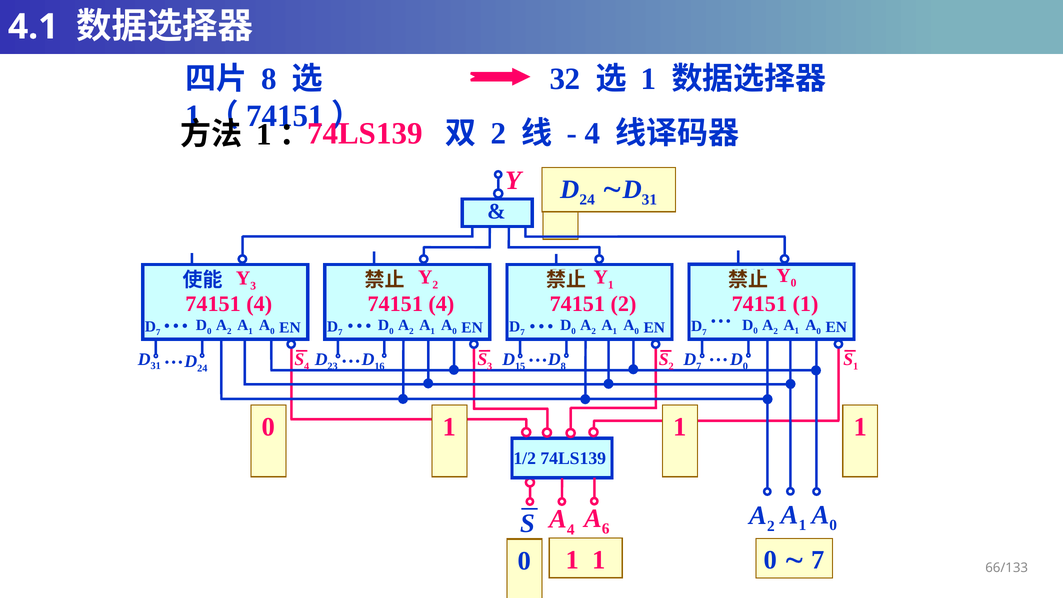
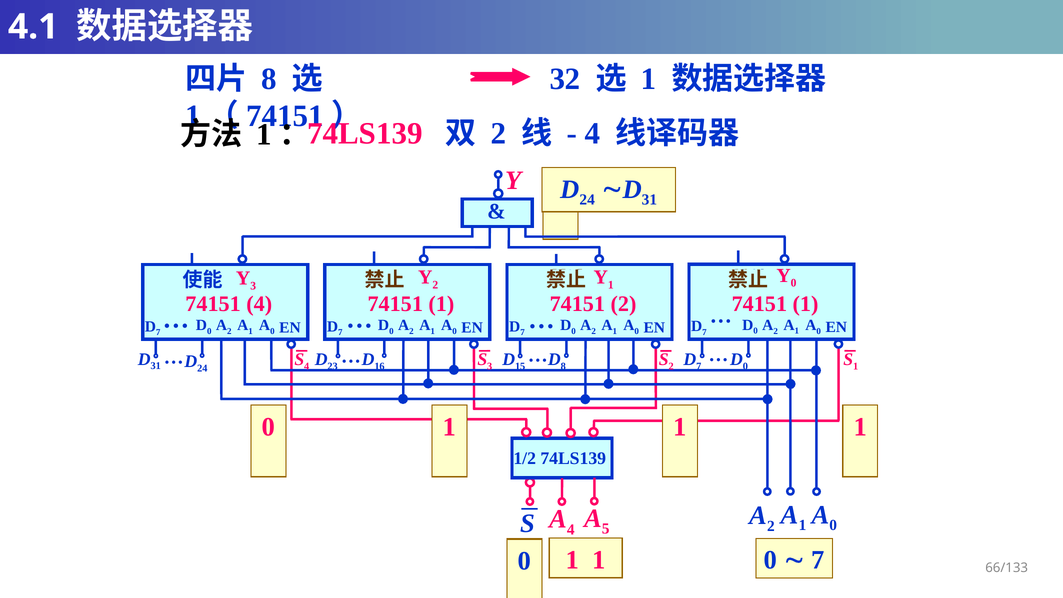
4 at (441, 304): 4 -> 1
6: 6 -> 5
